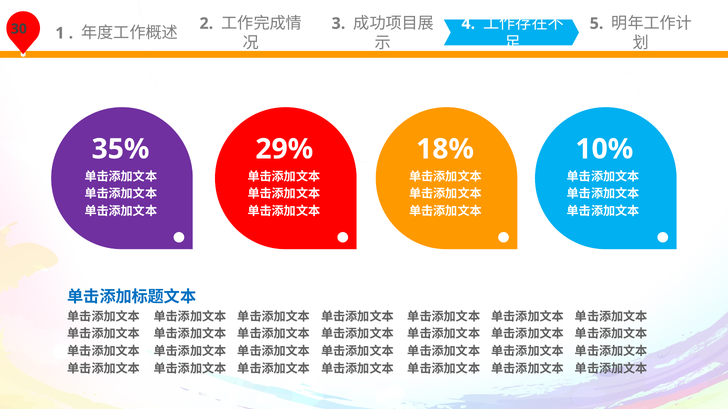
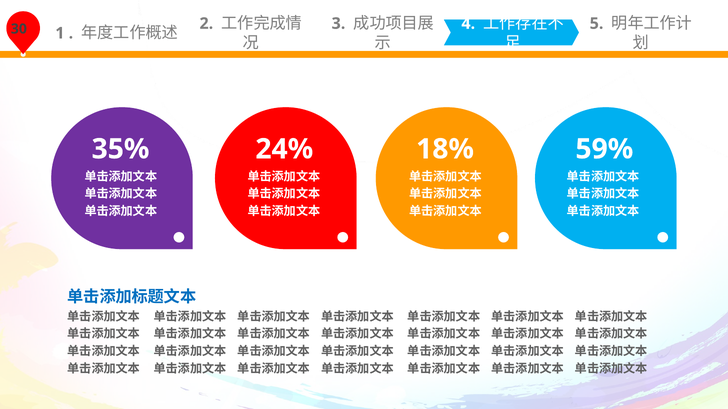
29%: 29% -> 24%
10%: 10% -> 59%
